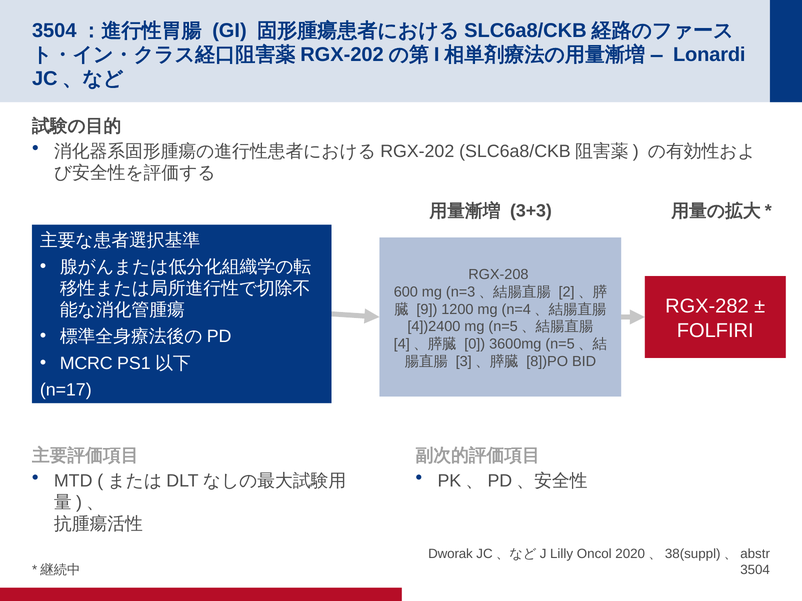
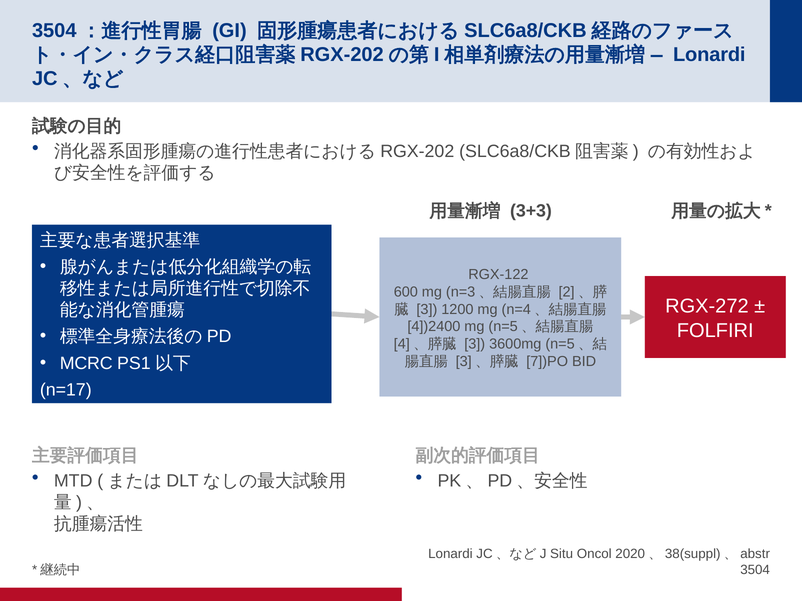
RGX-208: RGX-208 -> RGX-122
RGX-282: RGX-282 -> RGX-272
9 at (427, 310): 9 -> 3
0 at (475, 344): 0 -> 3
8])PO: 8])PO -> 7])PO
Dworak at (450, 554): Dworak -> Lonardi
Lilly: Lilly -> Situ
